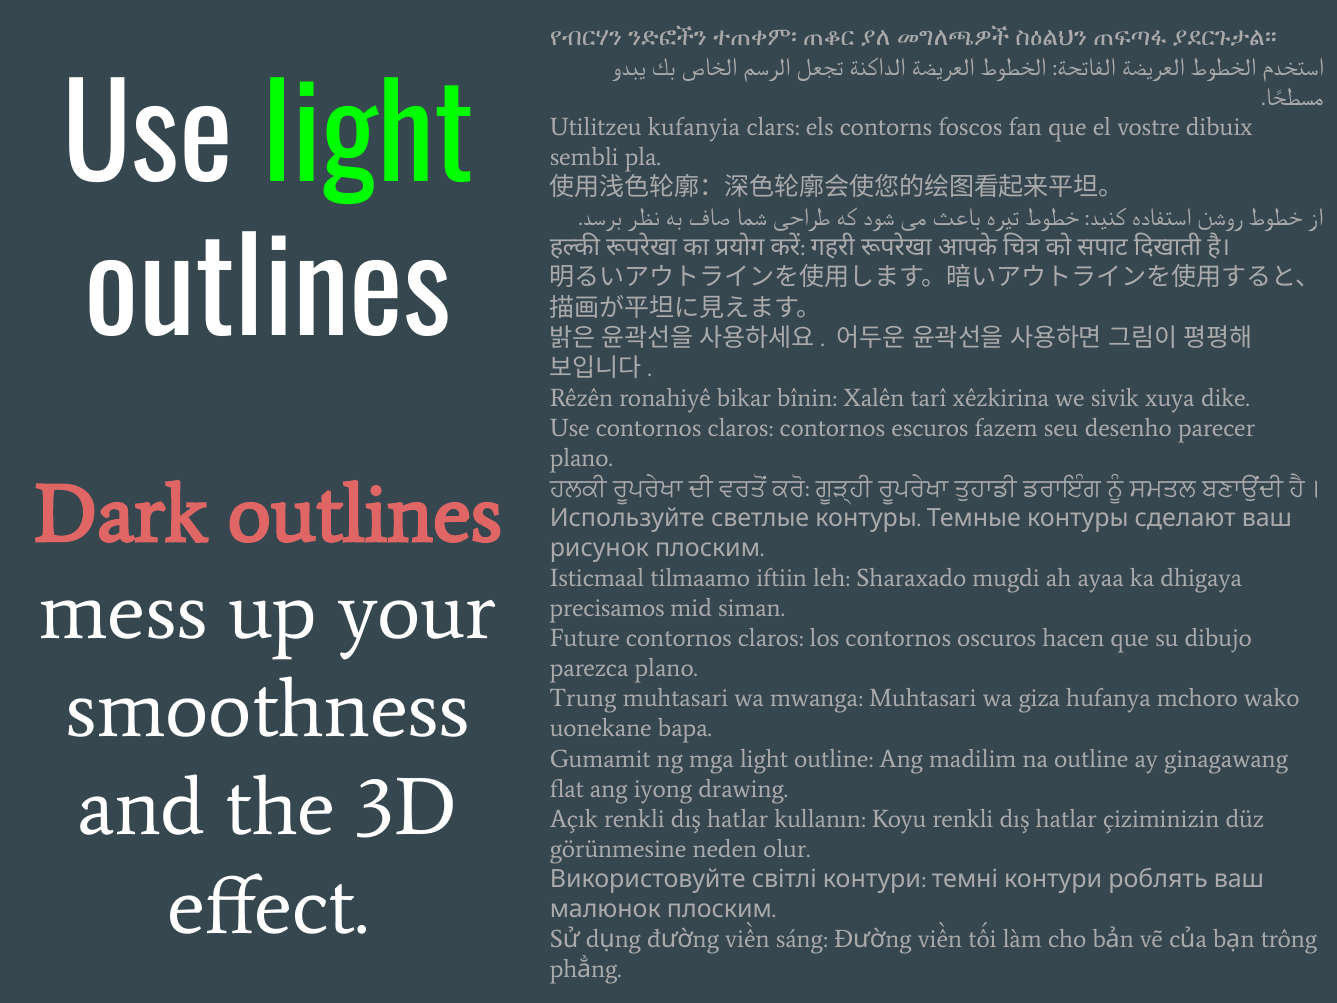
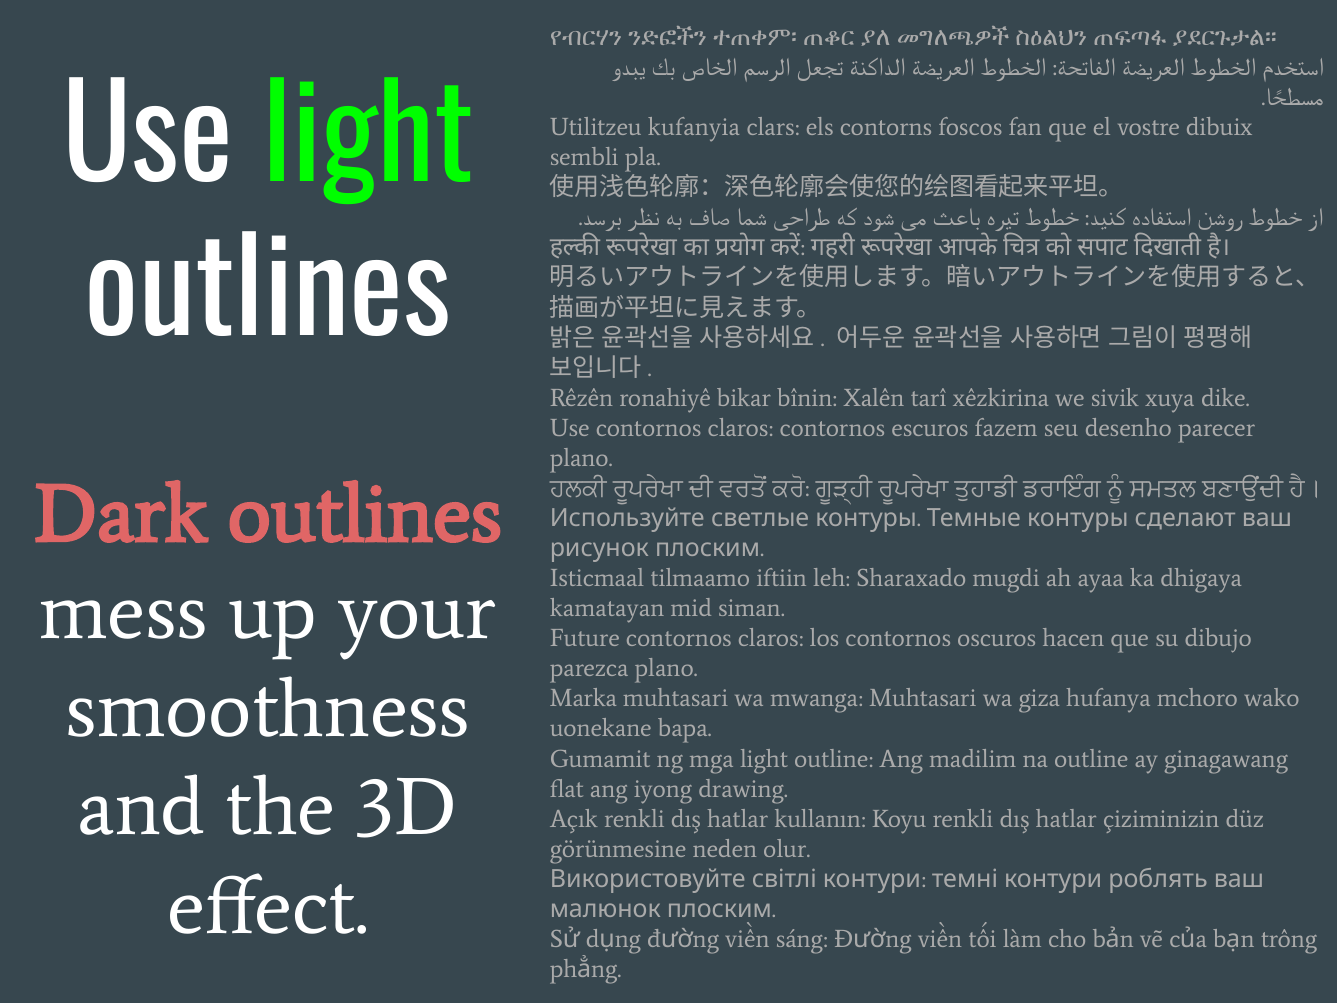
precisamos: precisamos -> kamatayan
Trung: Trung -> Marka
